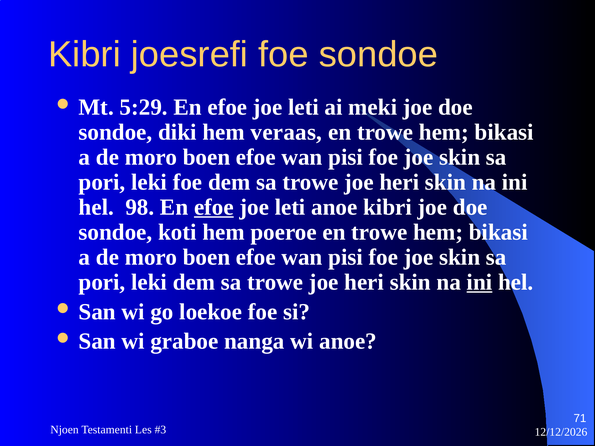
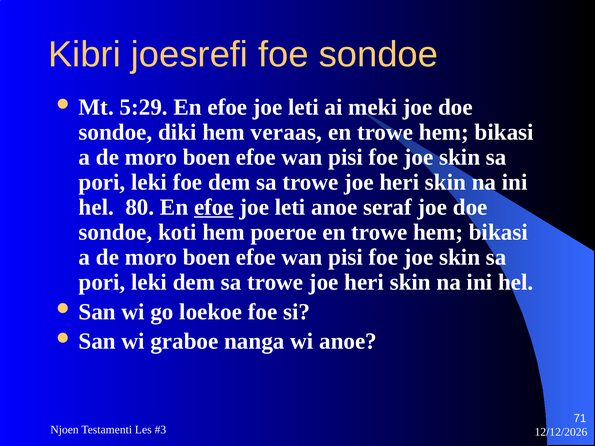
98: 98 -> 80
anoe kibri: kibri -> seraf
ini at (479, 282) underline: present -> none
